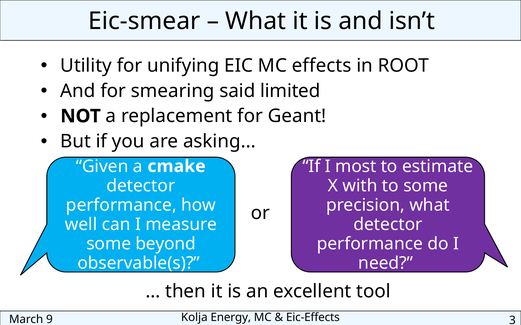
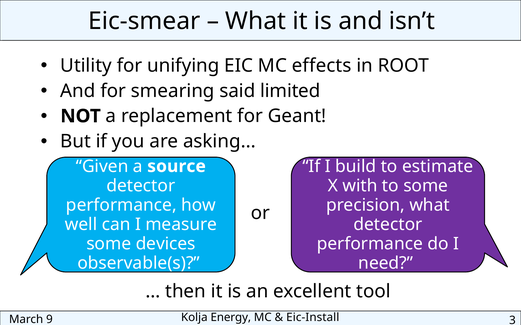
cmake: cmake -> source
most: most -> build
beyond: beyond -> devices
Eic-Effects: Eic-Effects -> Eic-Install
